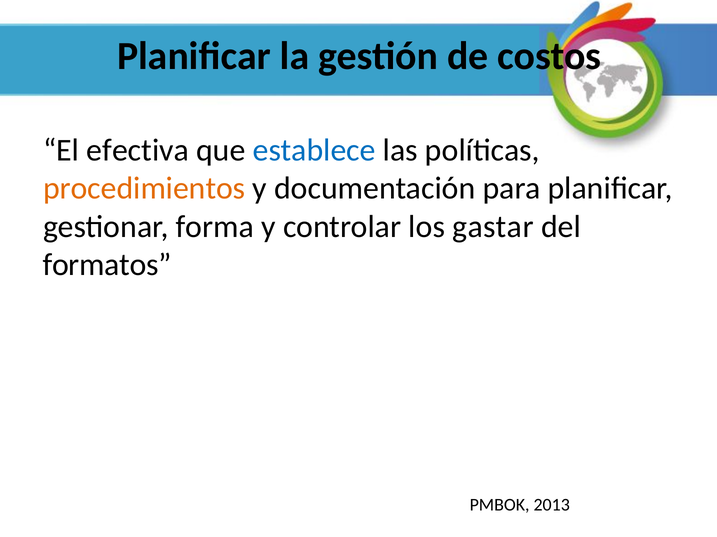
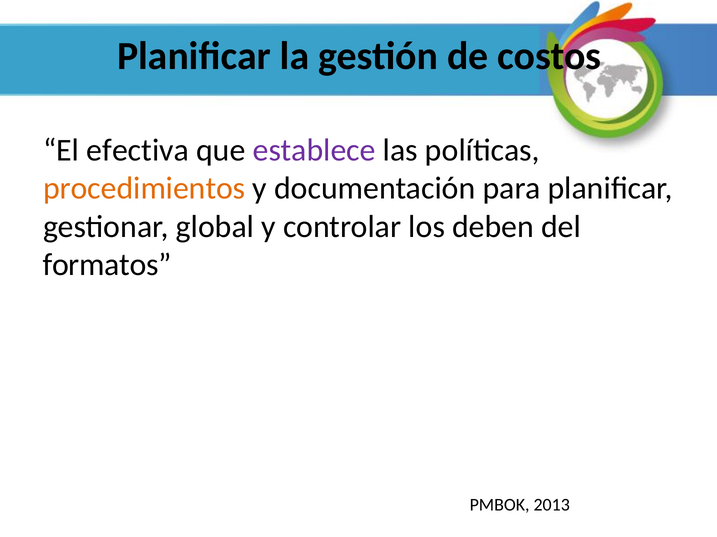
establece colour: blue -> purple
forma: forma -> global
gastar: gastar -> deben
